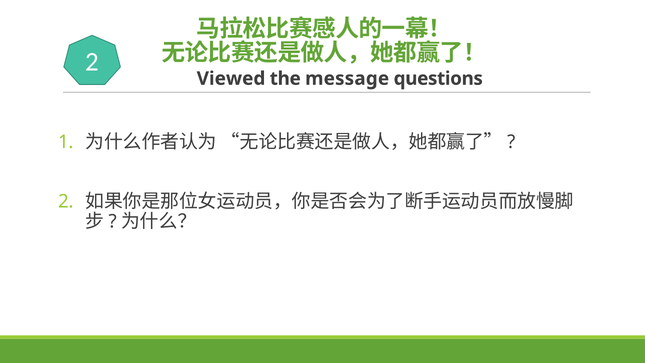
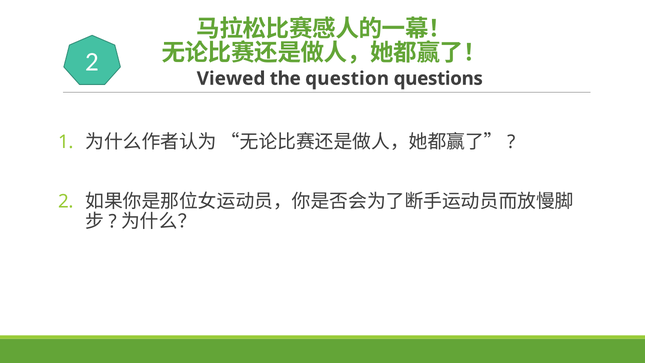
message: message -> question
